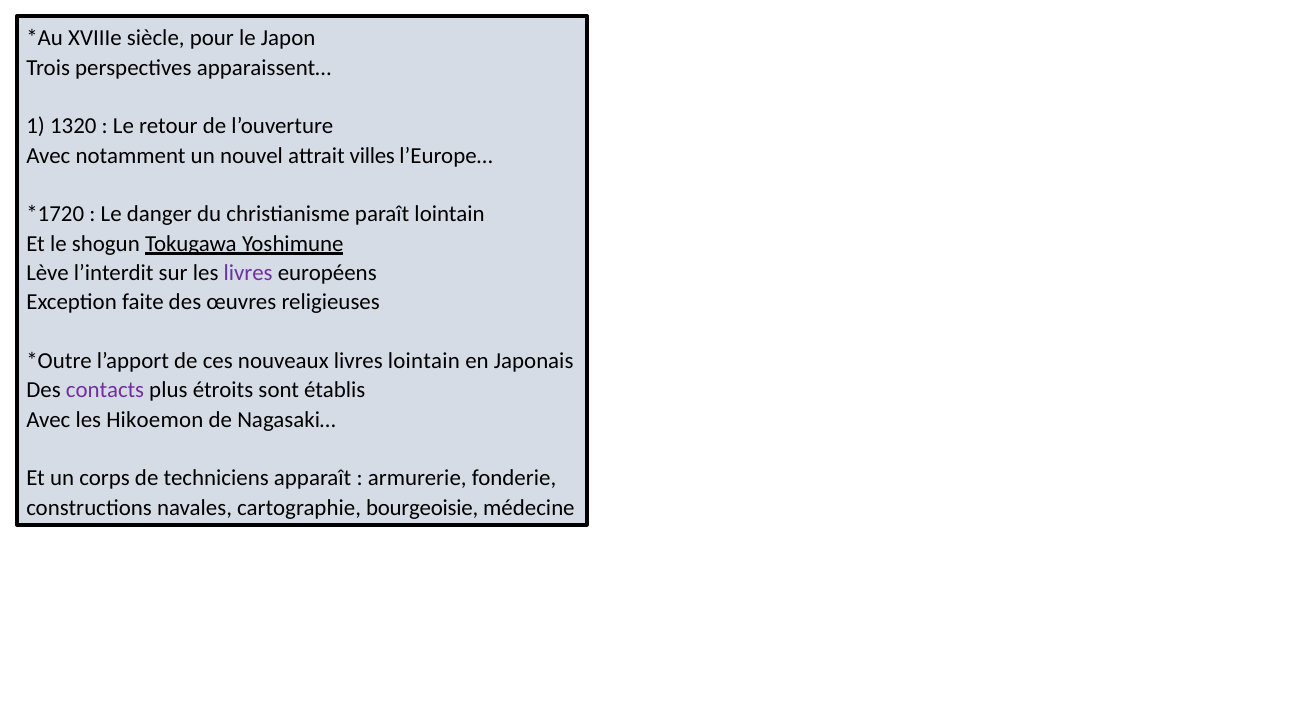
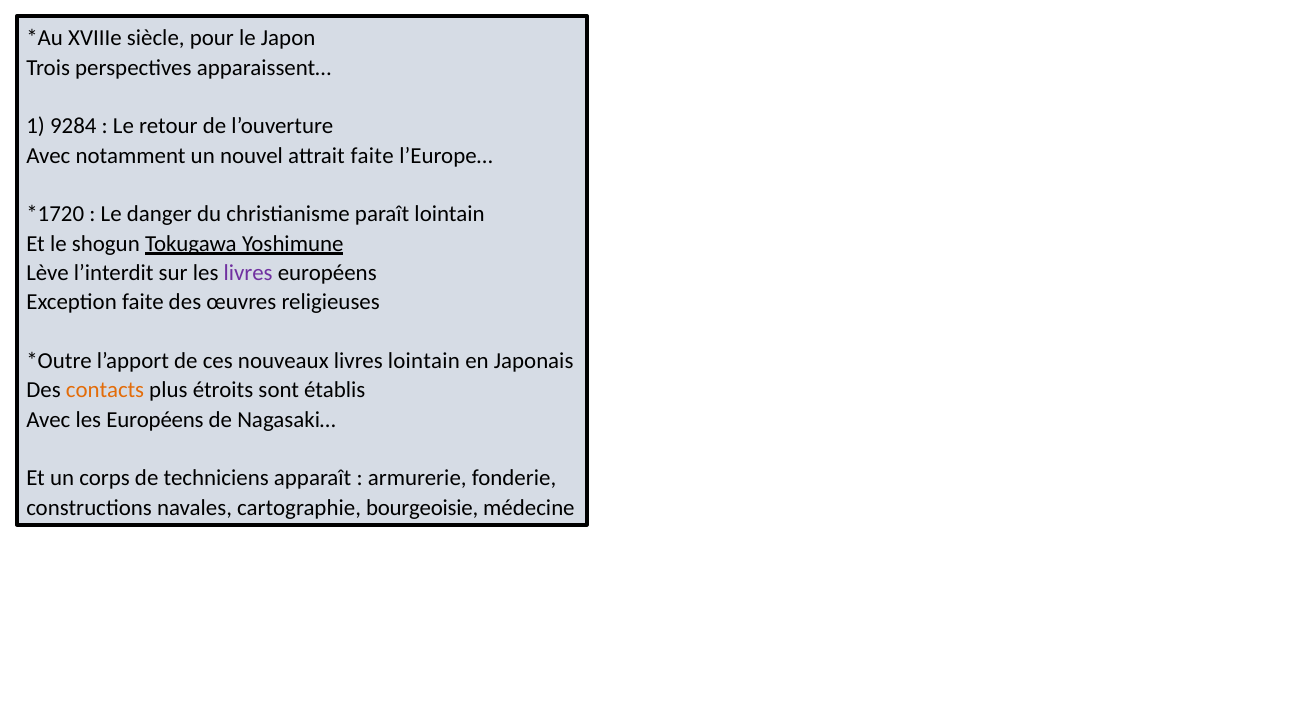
1320: 1320 -> 9284
attrait villes: villes -> faite
contacts colour: purple -> orange
les Hikoemon: Hikoemon -> Européens
